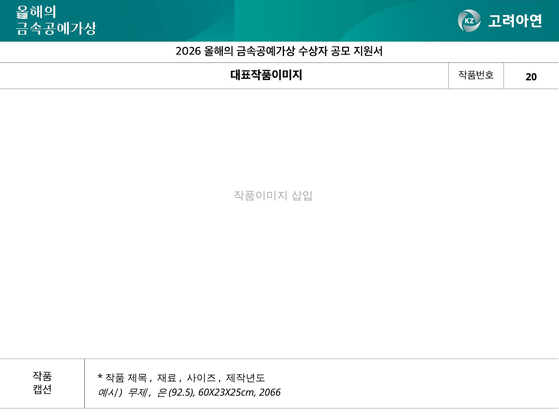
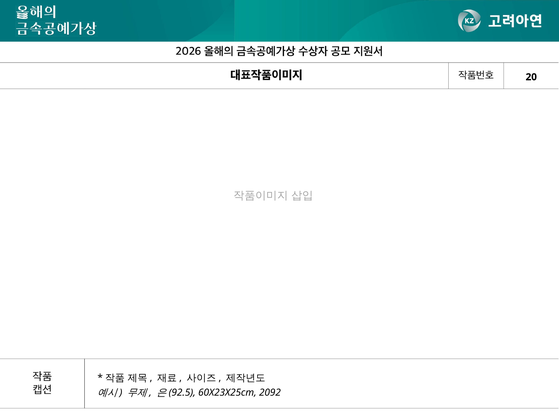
2066: 2066 -> 2092
